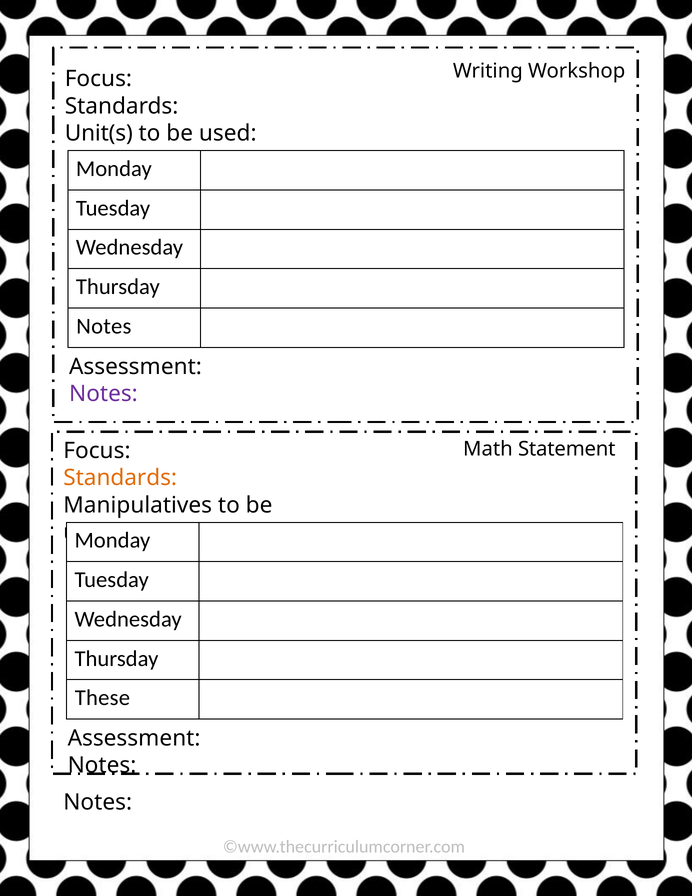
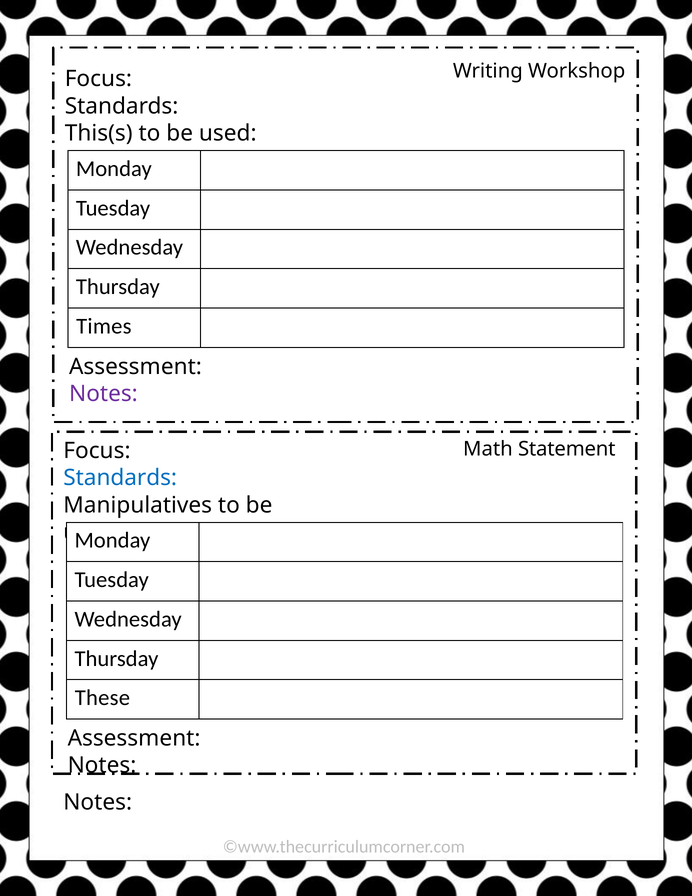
Unit(s: Unit(s -> This(s
Notes at (104, 326): Notes -> Times
Standards at (120, 478) colour: orange -> blue
